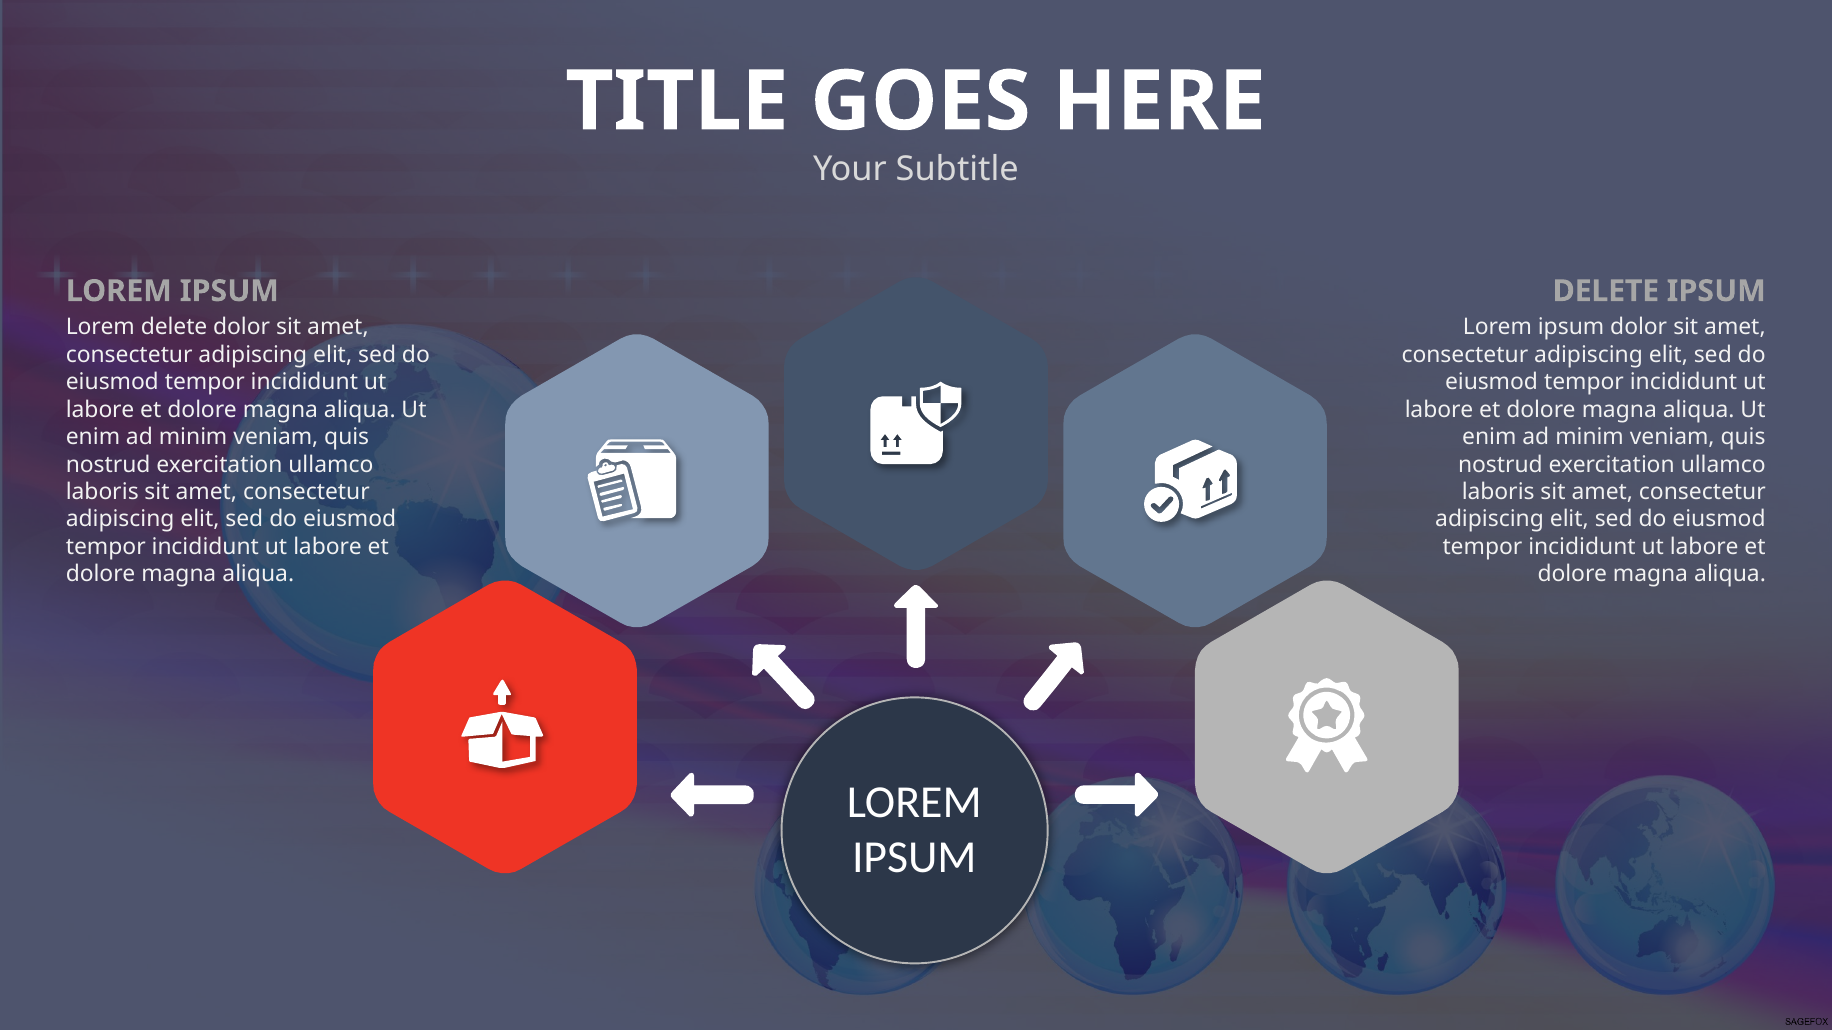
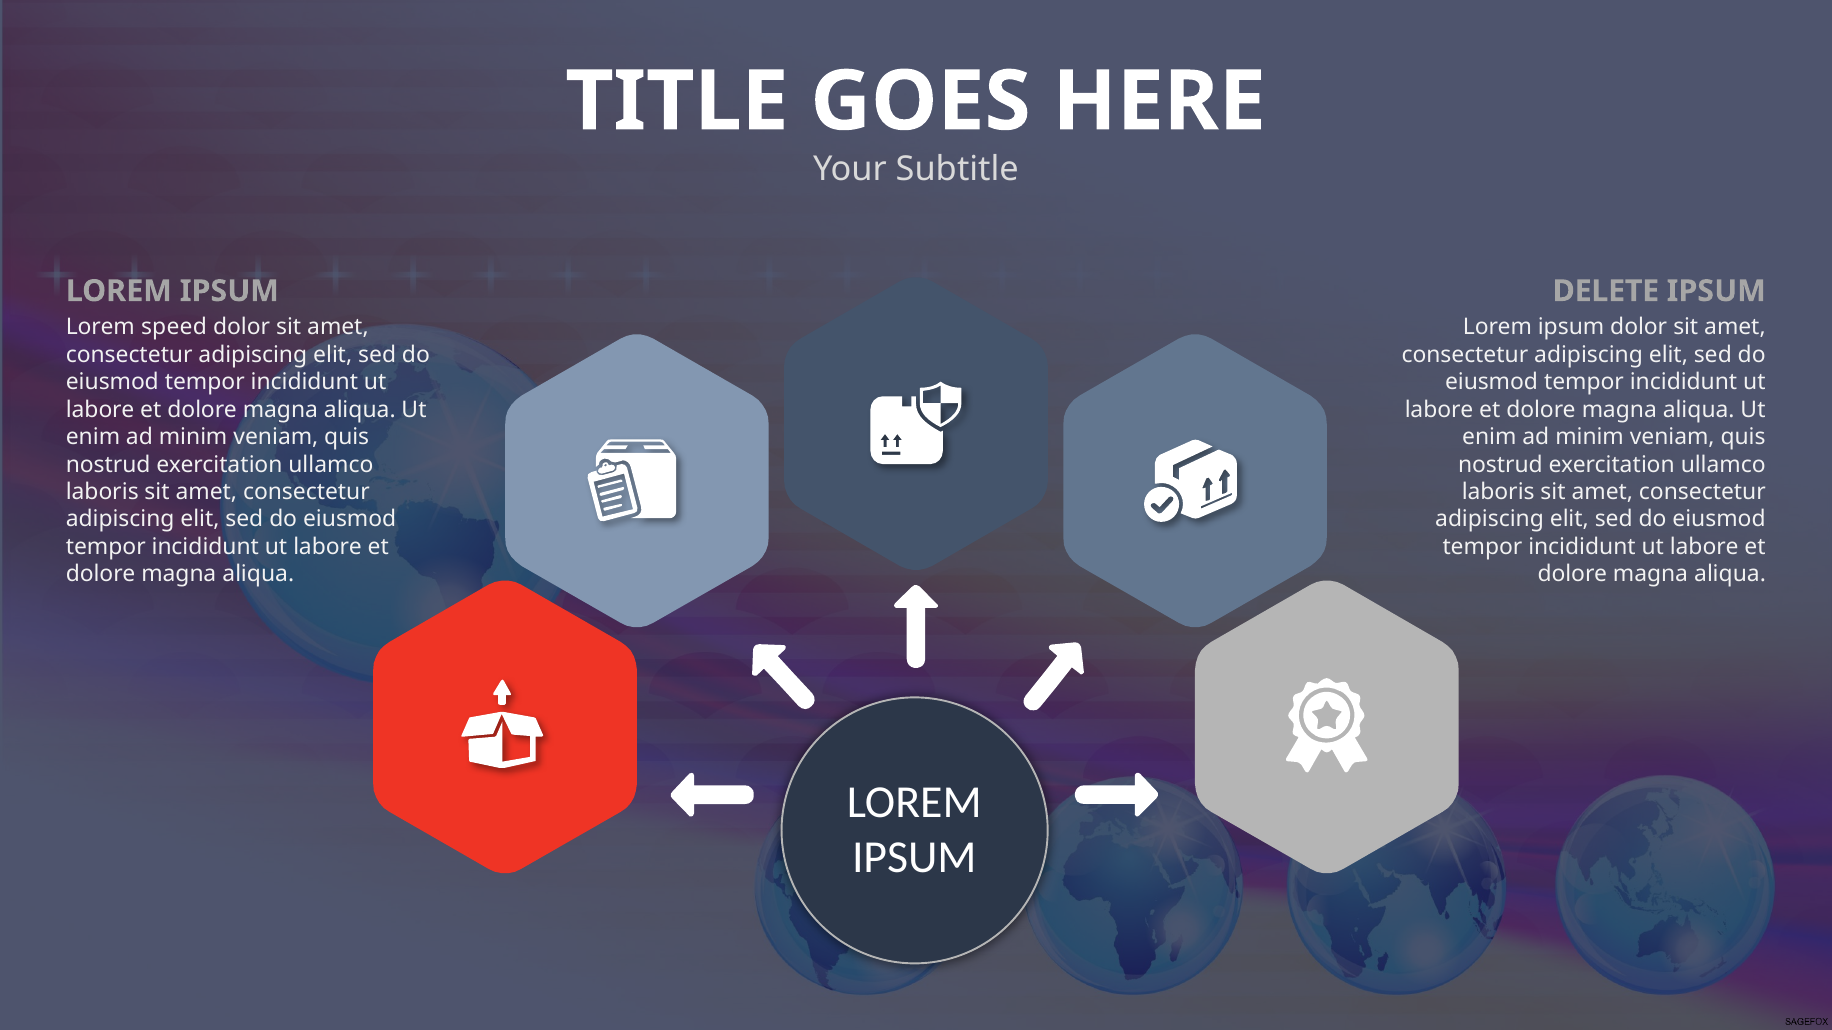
Lorem delete: delete -> speed
